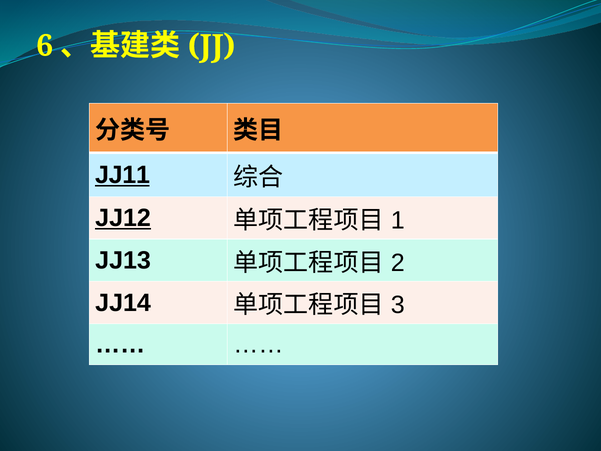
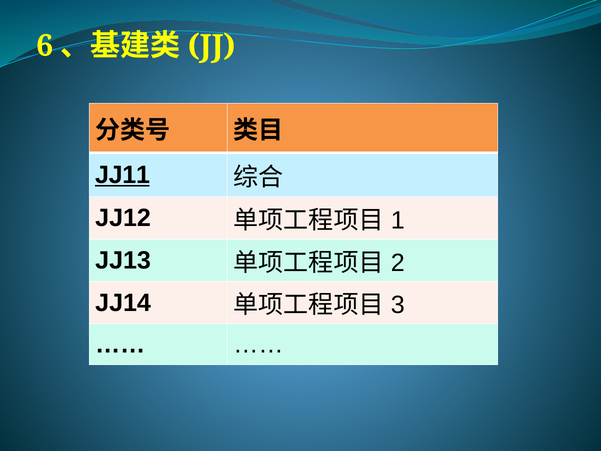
JJ12 underline: present -> none
